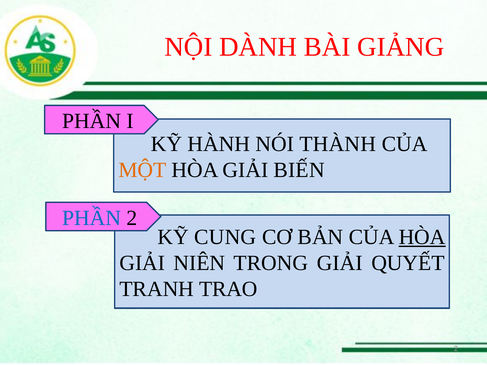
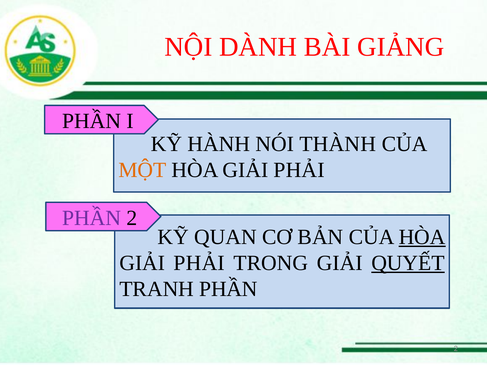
BIẾN at (299, 170): BIẾN -> PHẢI
PHẦN at (92, 218) colour: blue -> purple
CUNG: CUNG -> QUAN
NIÊN at (199, 263): NIÊN -> PHẢI
QUYẾT underline: none -> present
TRANH TRAO: TRAO -> PHẦN
